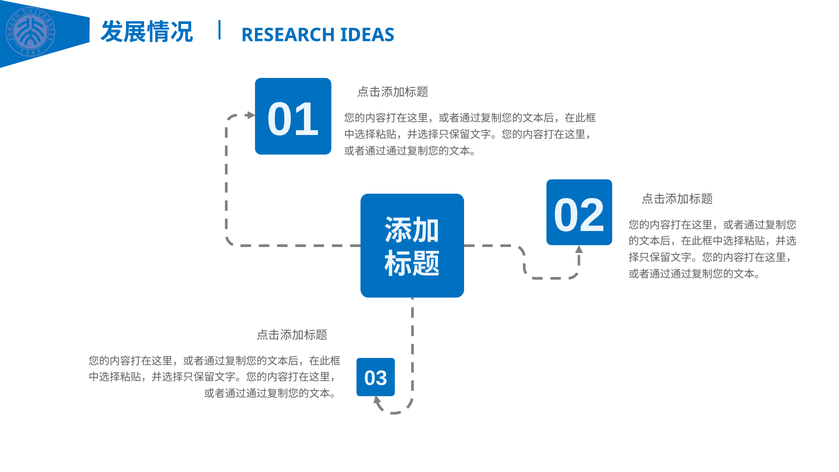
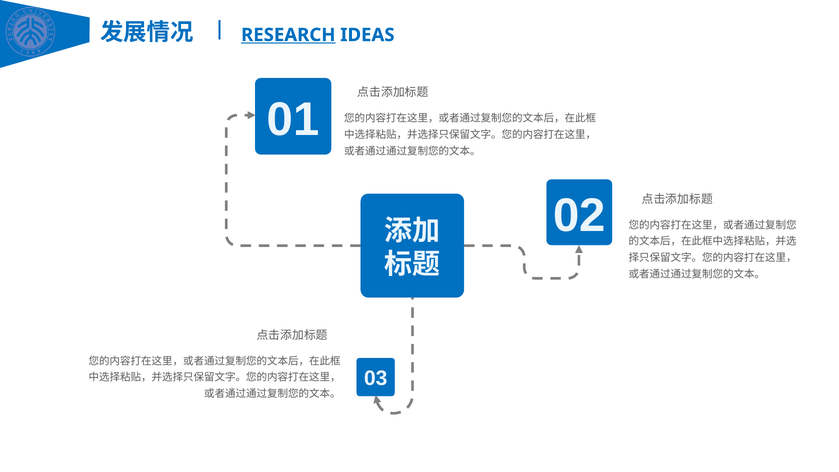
RESEARCH underline: none -> present
